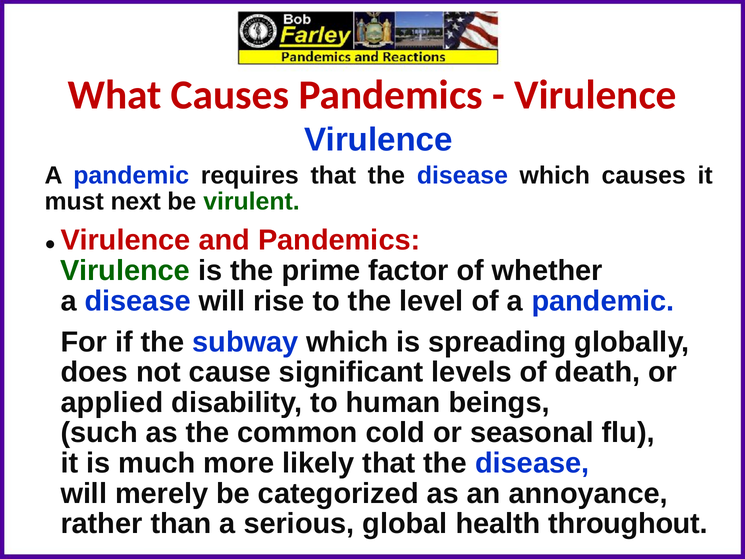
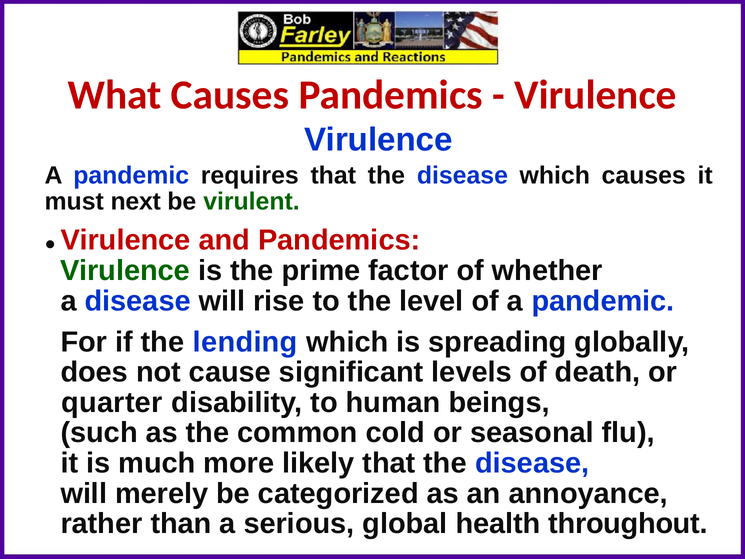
subway: subway -> lending
applied: applied -> quarter
